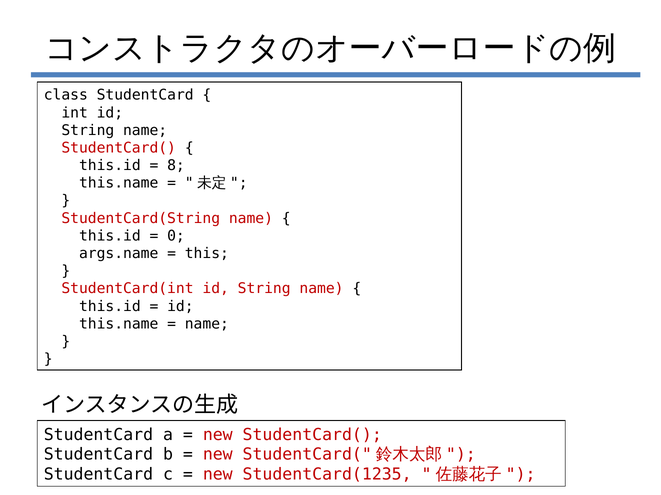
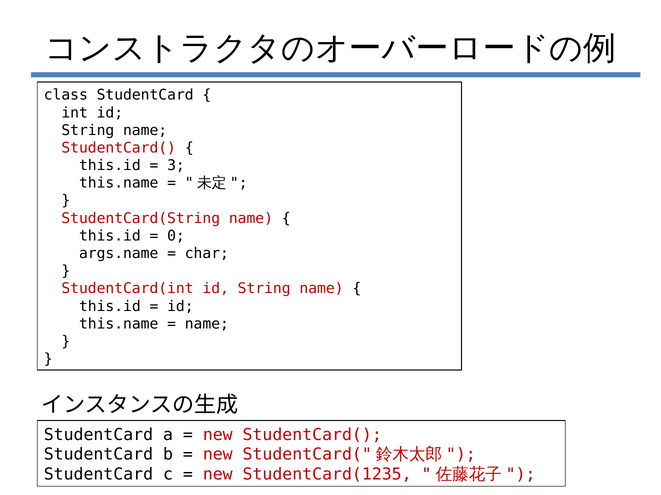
8: 8 -> 3
this: this -> char
